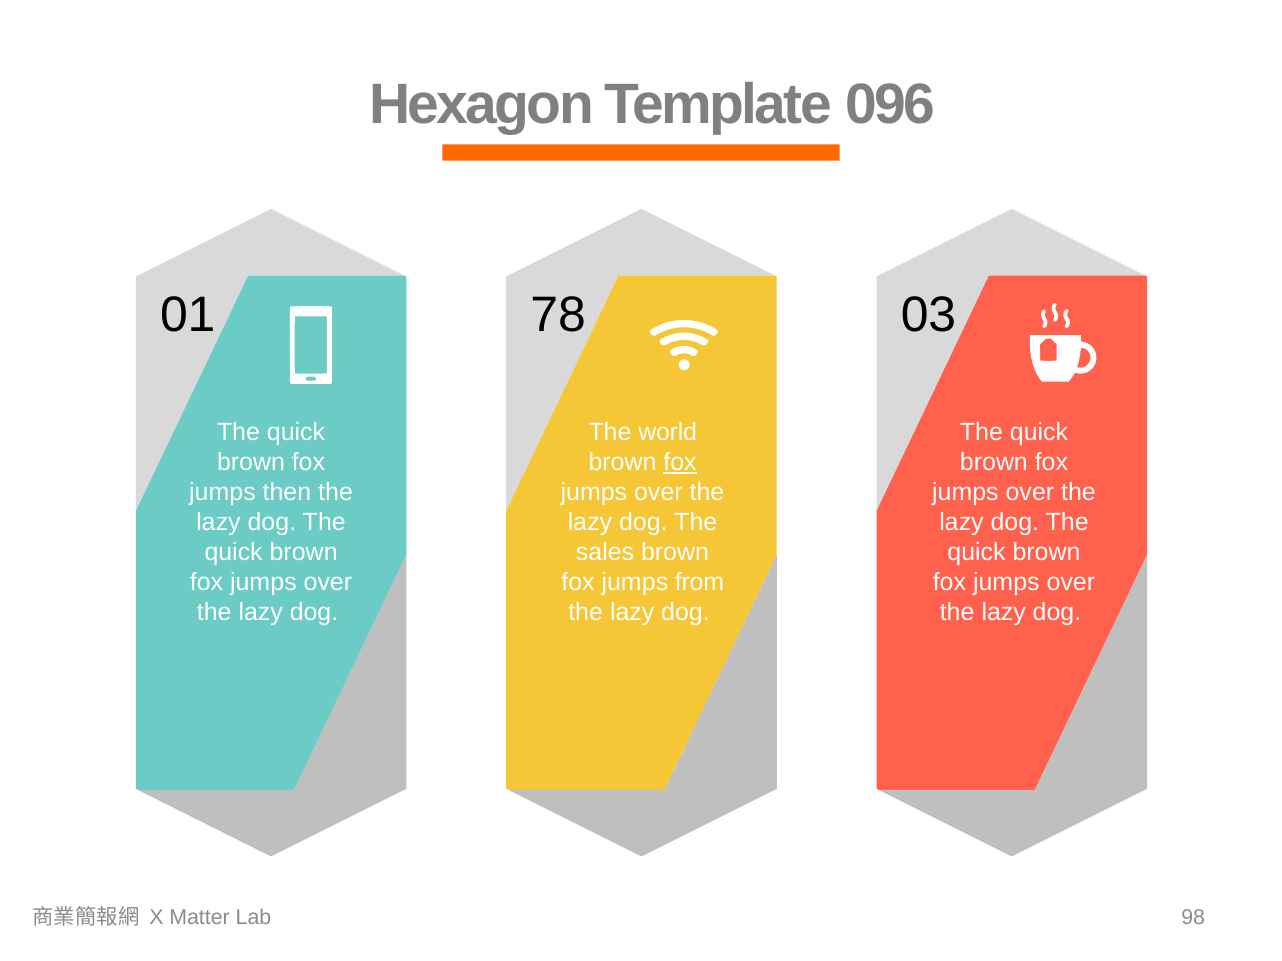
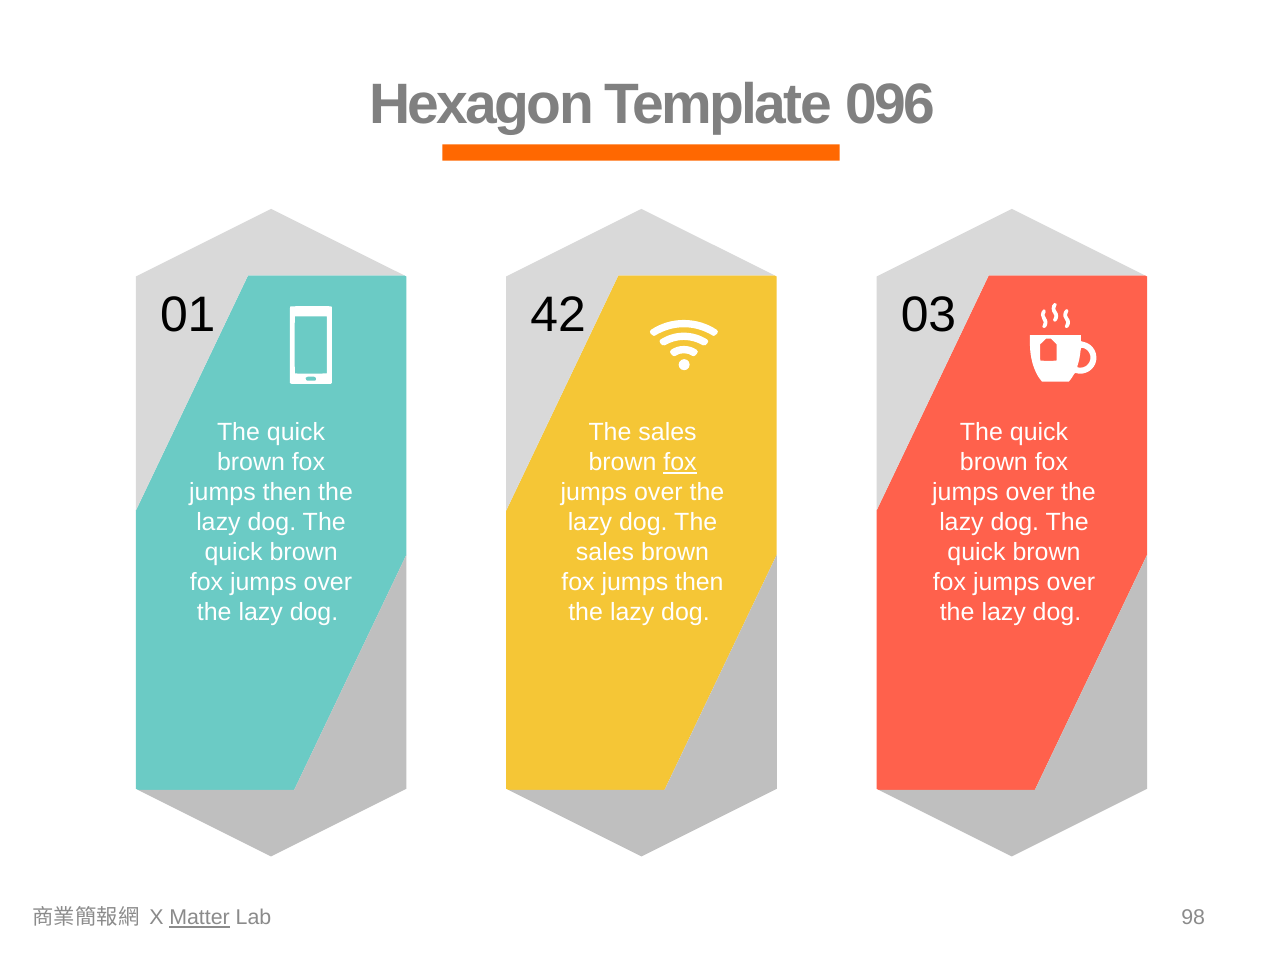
78: 78 -> 42
world at (668, 433): world -> sales
from at (699, 582): from -> then
Matter underline: none -> present
